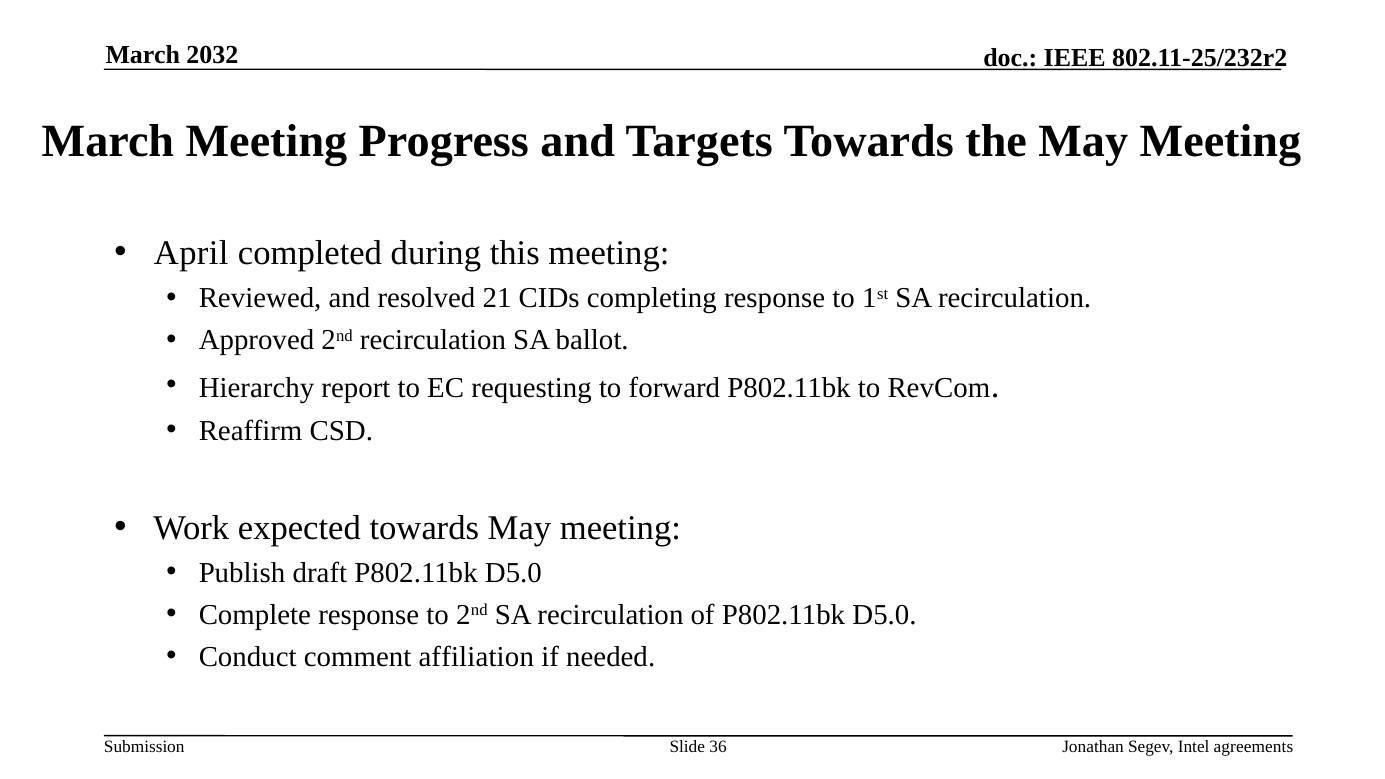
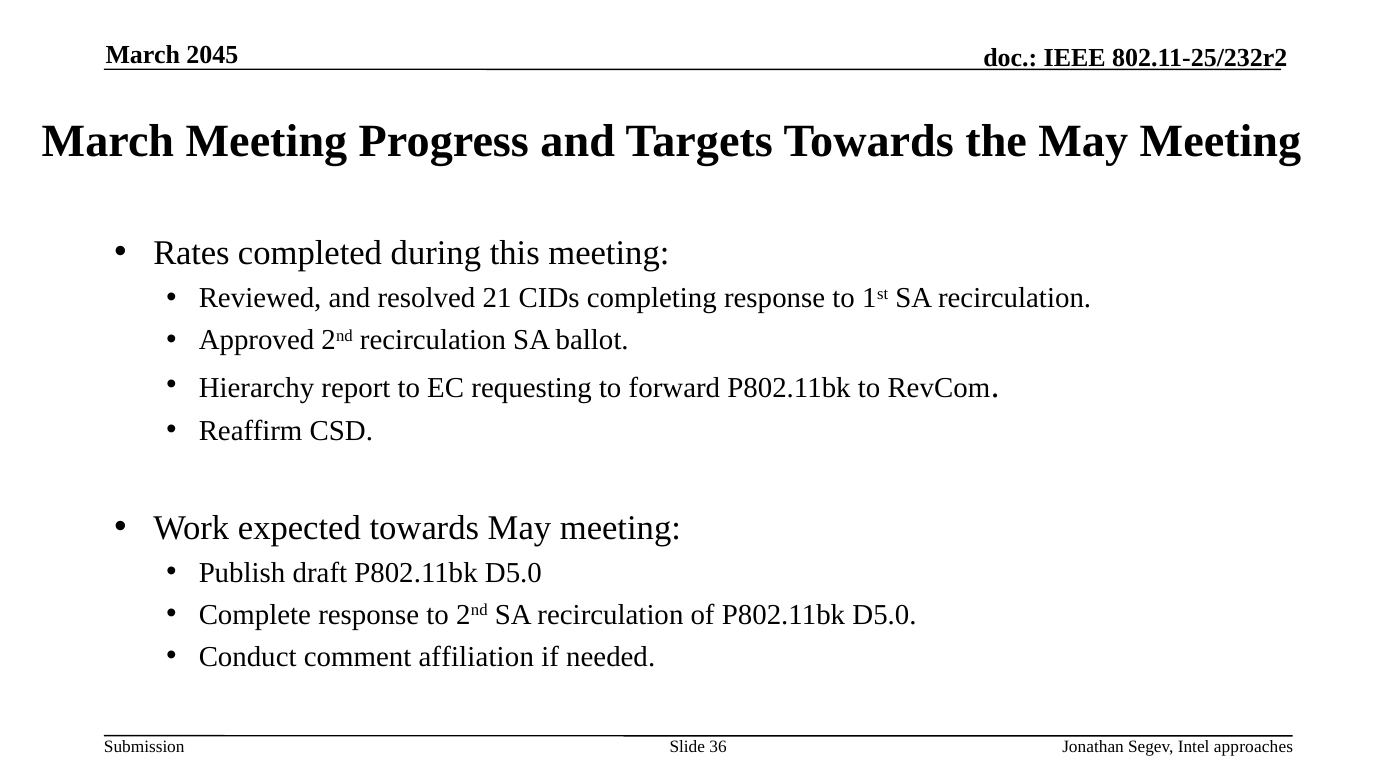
2032: 2032 -> 2045
April: April -> Rates
agreements: agreements -> approaches
